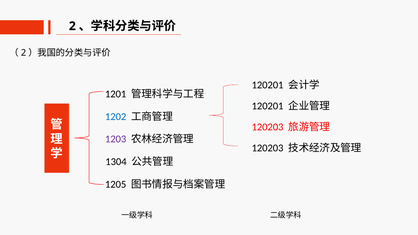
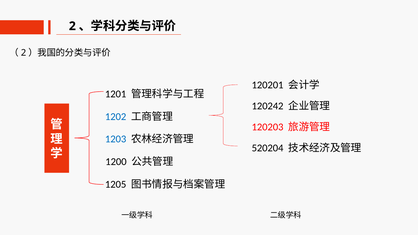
120201 at (268, 106): 120201 -> 120242
1203 colour: purple -> blue
120203 at (268, 148): 120203 -> 520204
1304: 1304 -> 1200
